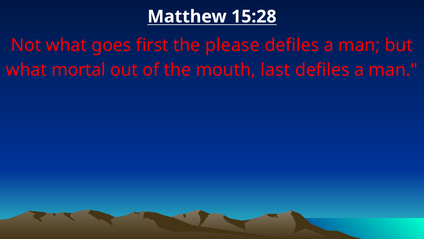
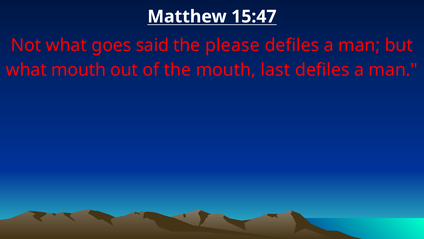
15:28: 15:28 -> 15:47
first: first -> said
what mortal: mortal -> mouth
